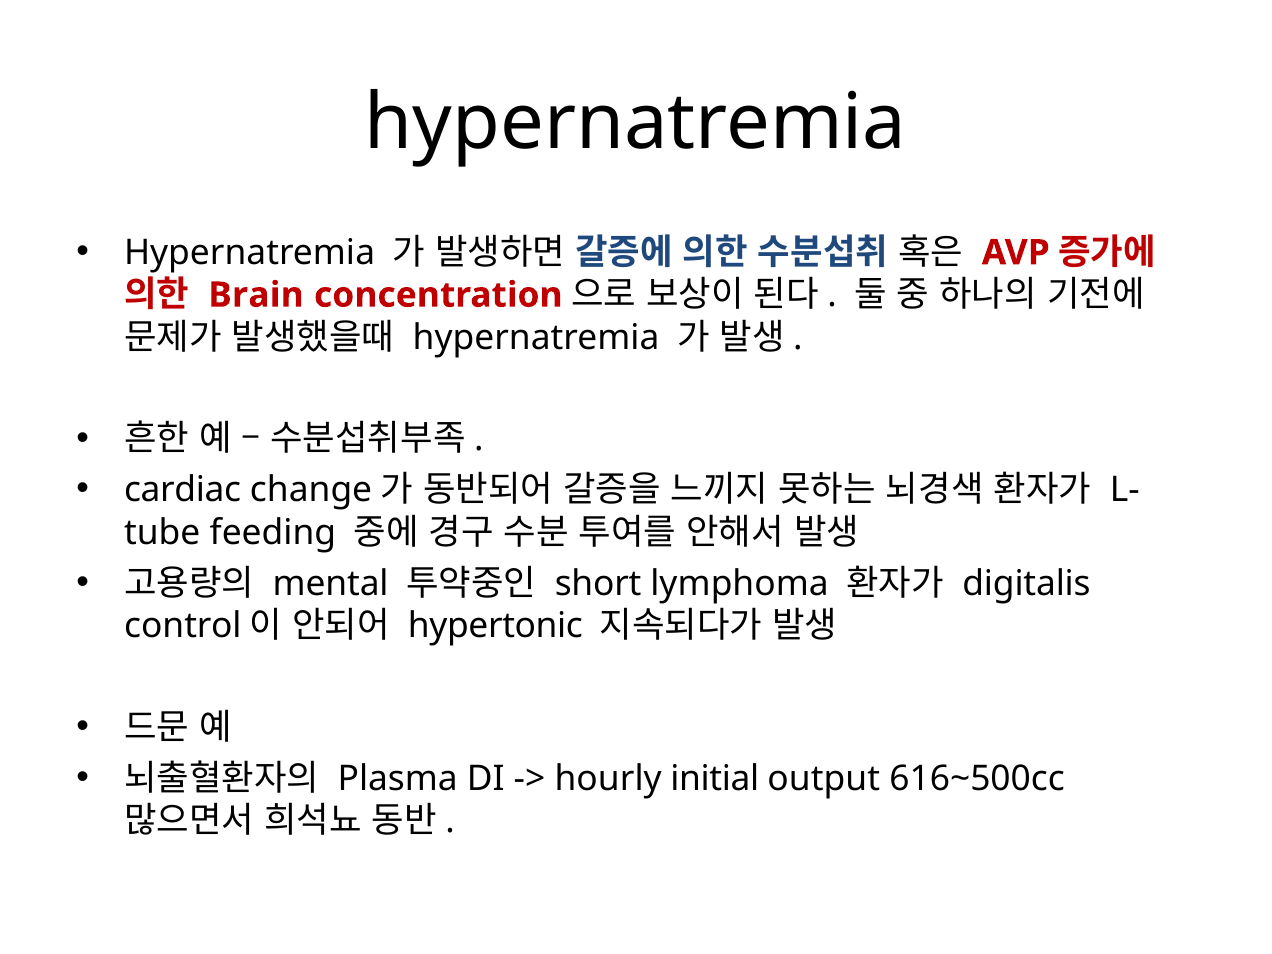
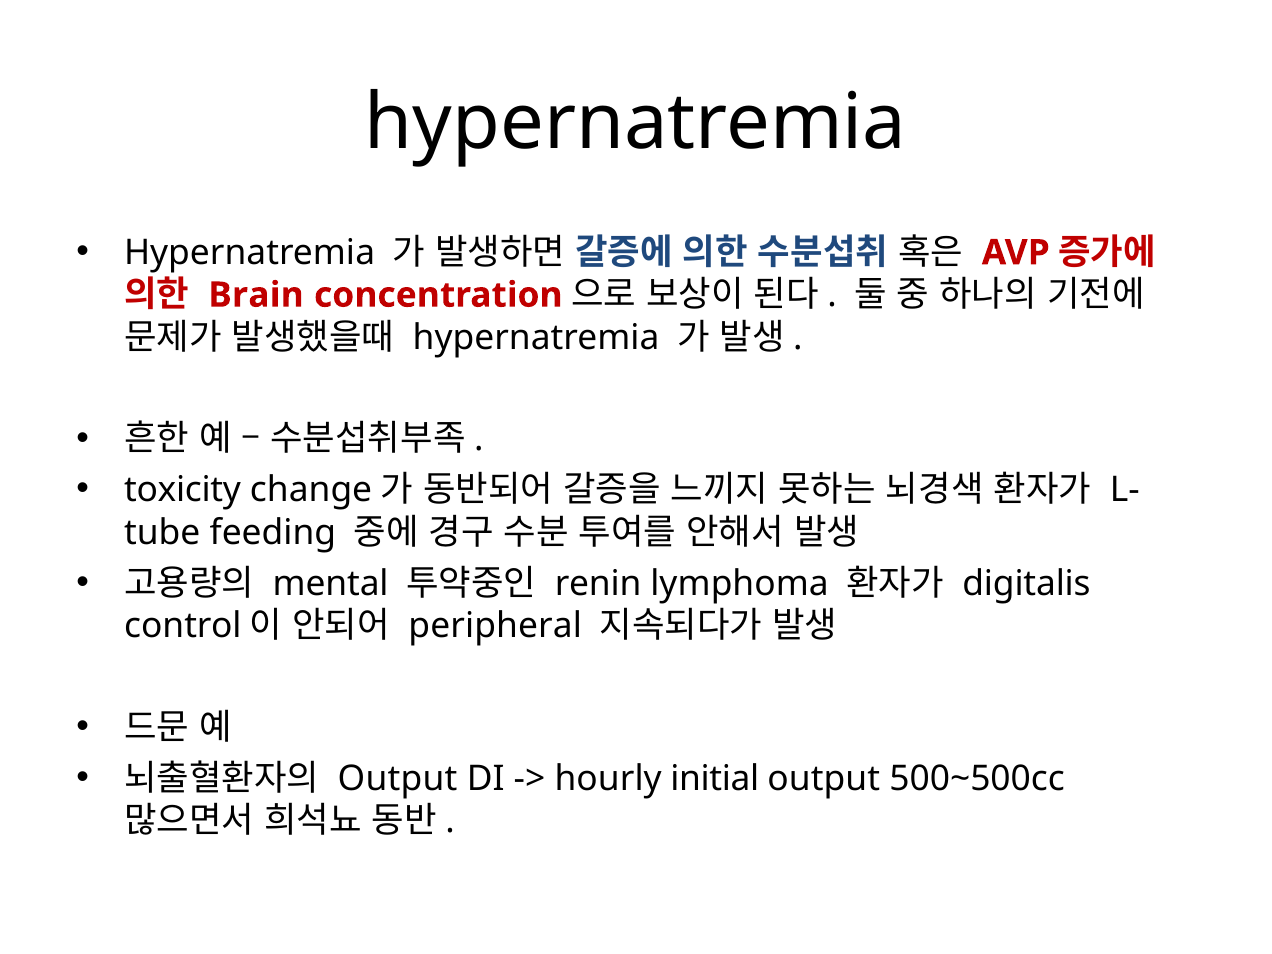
cardiac: cardiac -> toxicity
short: short -> renin
hypertonic: hypertonic -> peripheral
Plasma at (398, 778): Plasma -> Output
616~500cc: 616~500cc -> 500~500cc
